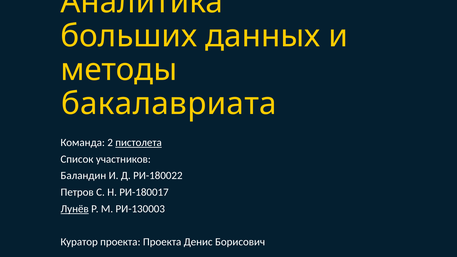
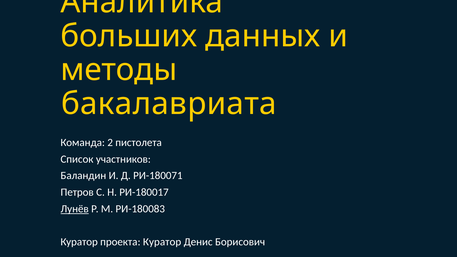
пистолета underline: present -> none
РИ-180022: РИ-180022 -> РИ-180071
РИ-130003: РИ-130003 -> РИ-180083
проекта Проекта: Проекта -> Куратор
